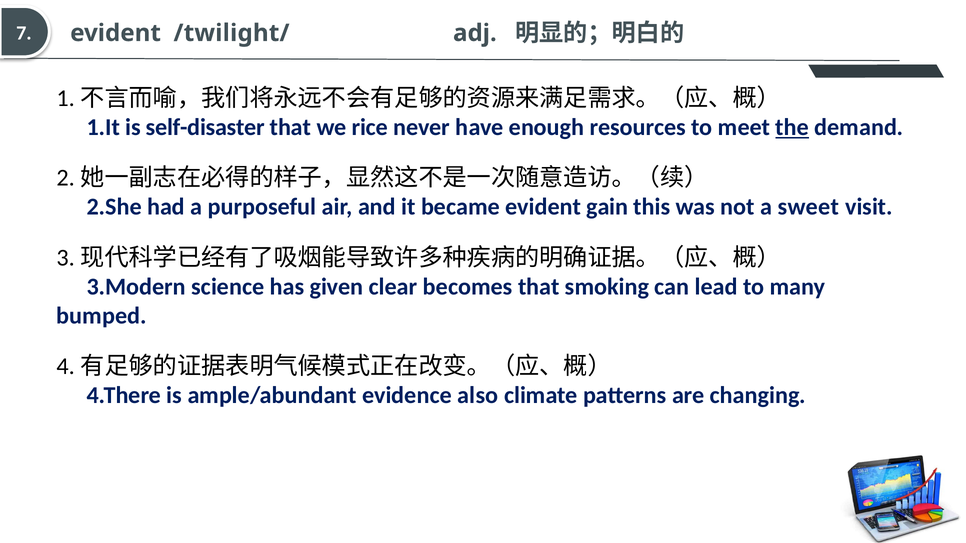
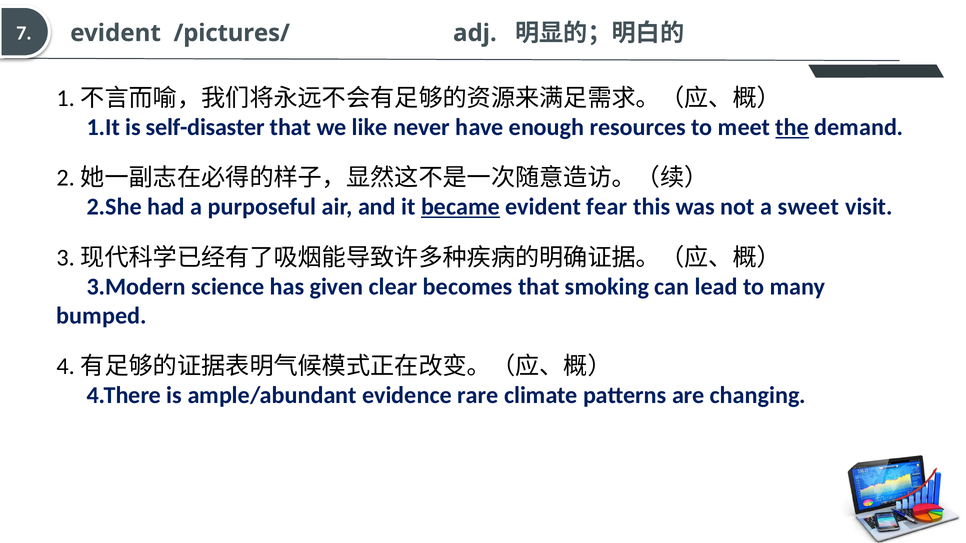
/twilight/: /twilight/ -> /pictures/
rice: rice -> like
became underline: none -> present
gain: gain -> fear
also: also -> rare
